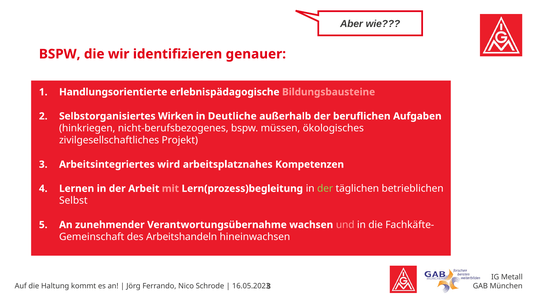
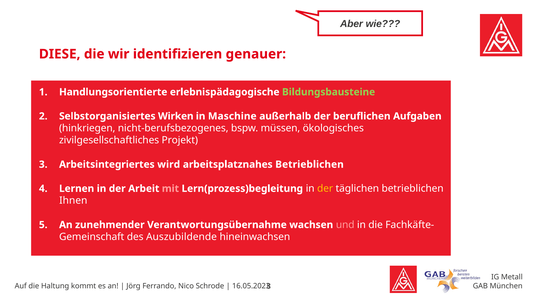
BSPW at (60, 54): BSPW -> DIESE
Bildungsbausteine colour: pink -> light green
Deutliche: Deutliche -> Maschine
arbeitsplatznahes Kompetenzen: Kompetenzen -> Betrieblichen
der at (325, 189) colour: light green -> yellow
Selbst: Selbst -> Ihnen
Arbeitshandeln: Arbeitshandeln -> Auszubildende
